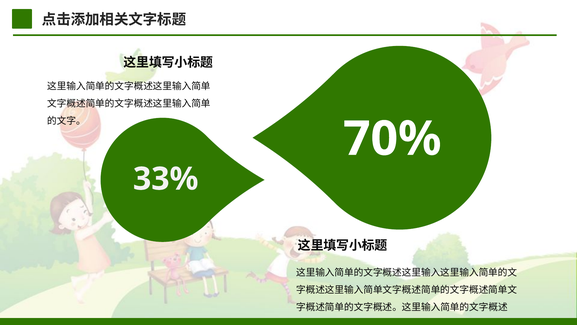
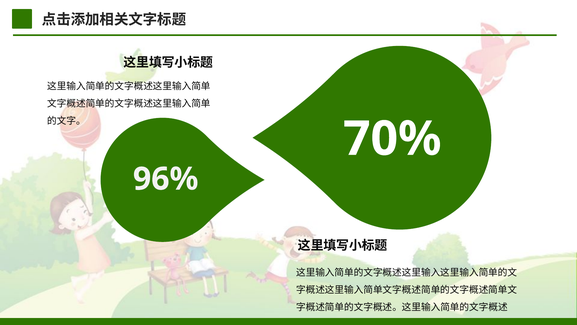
33%: 33% -> 96%
